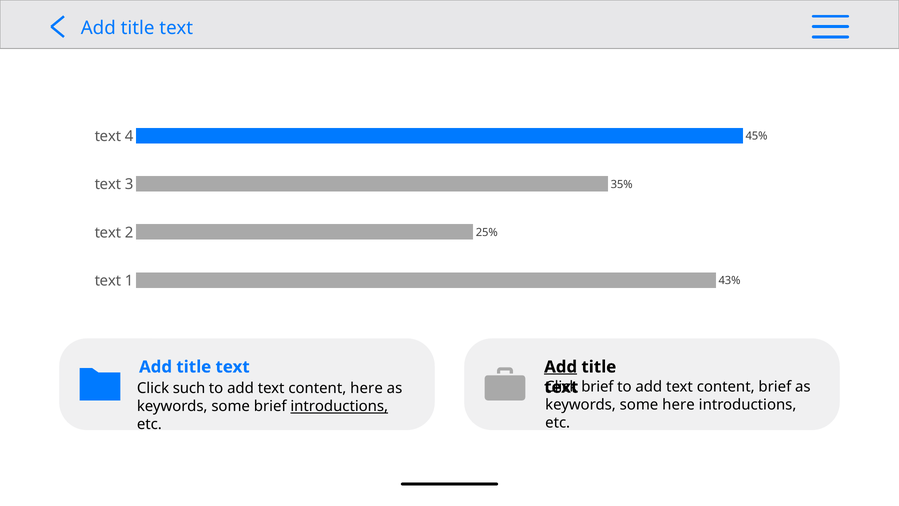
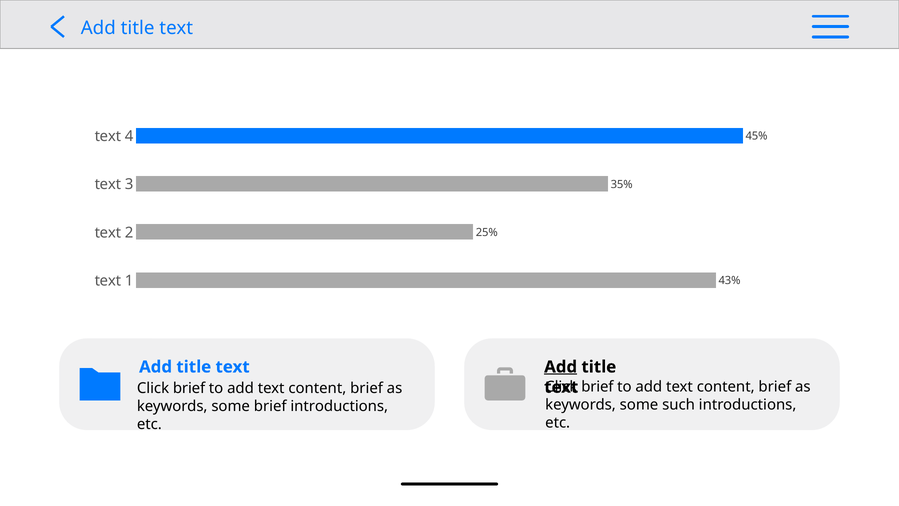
such at (189, 388): such -> brief
here at (367, 388): here -> brief
some here: here -> such
introductions at (339, 406) underline: present -> none
